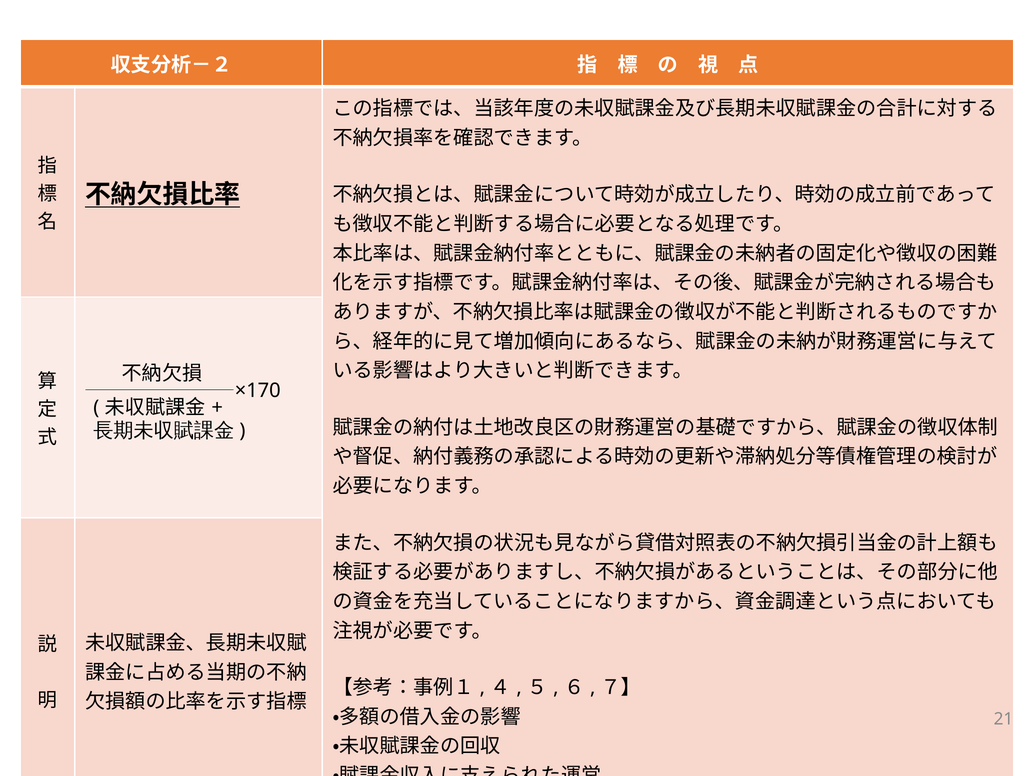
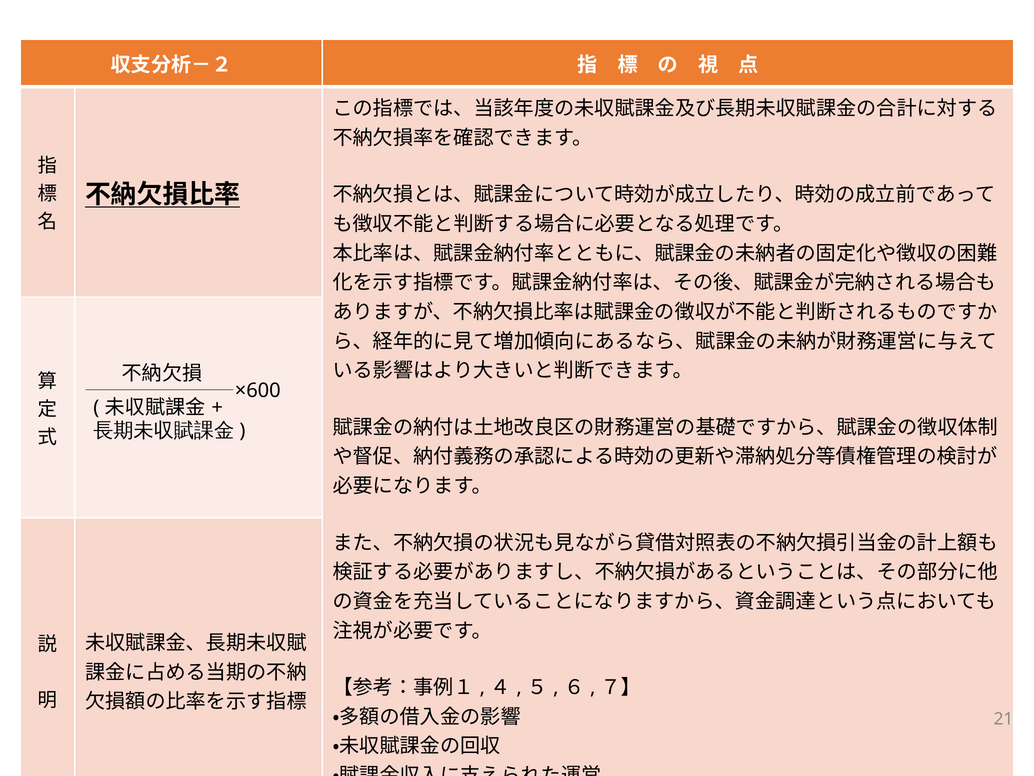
×170: ×170 -> ×600
